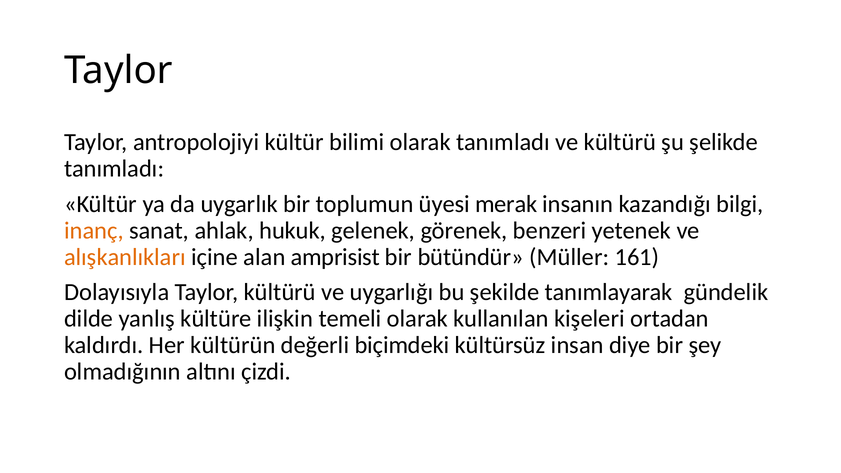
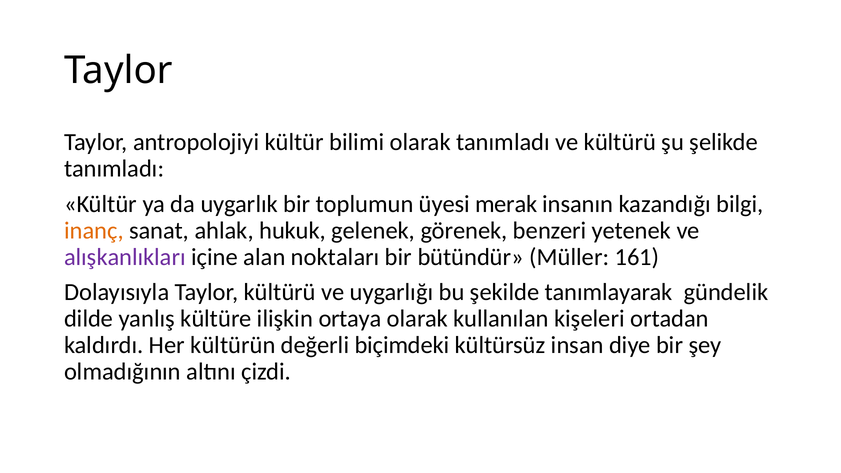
alışkanlıkları colour: orange -> purple
amprisist: amprisist -> noktaları
temeli: temeli -> ortaya
